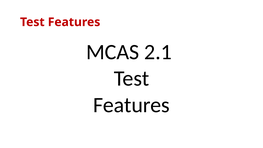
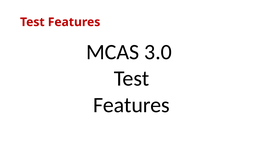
2.1: 2.1 -> 3.0
